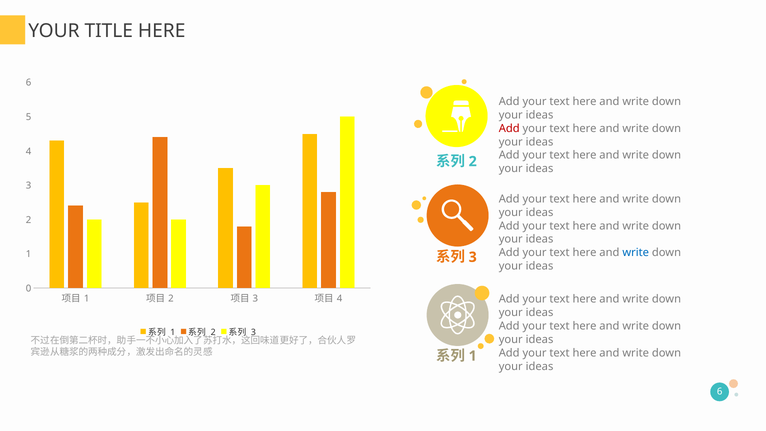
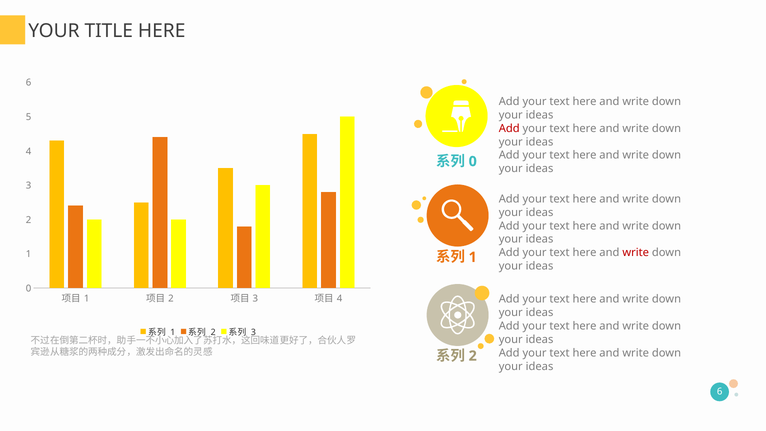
2 at (473, 161): 2 -> 0
write at (636, 253) colour: blue -> red
3 at (473, 257): 3 -> 1
1 at (473, 356): 1 -> 2
